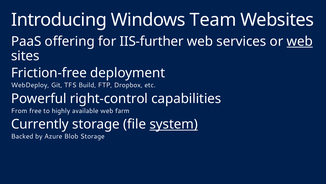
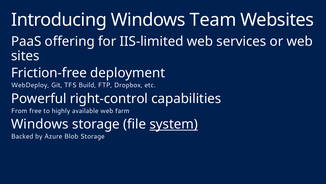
IIS-further: IIS-further -> IIS-limited
web at (300, 41) underline: present -> none
Currently at (40, 124): Currently -> Windows
